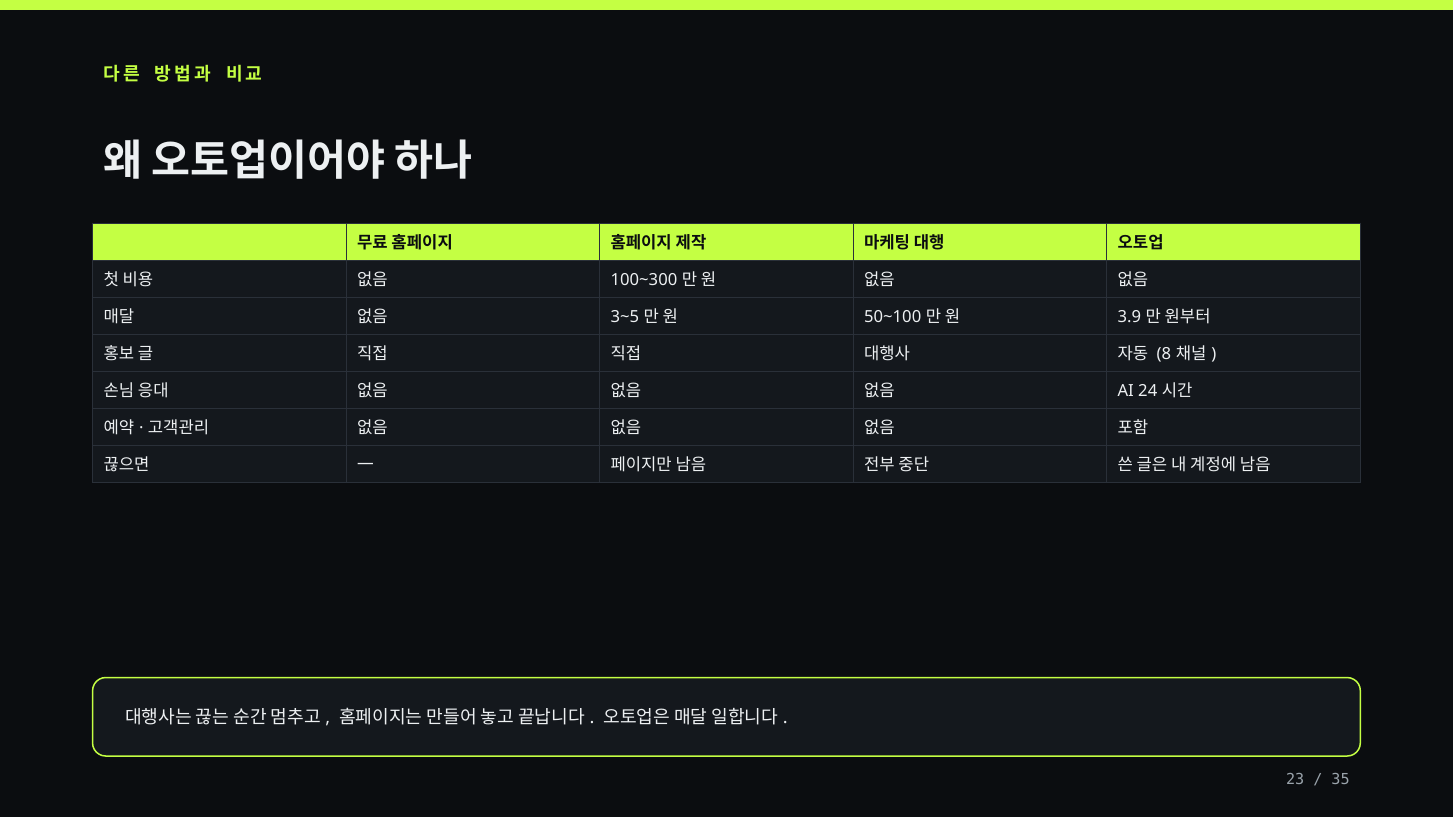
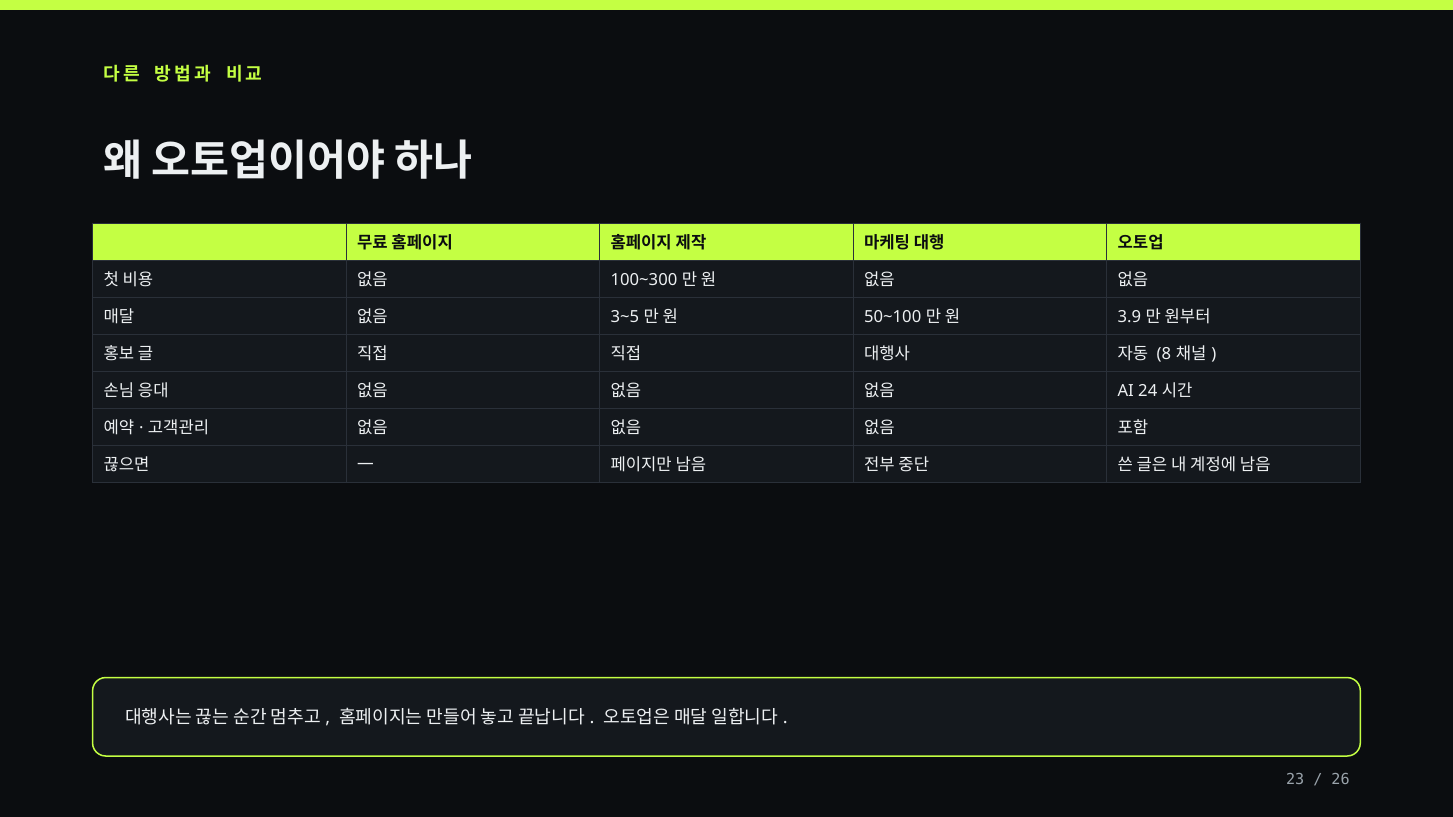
35: 35 -> 26
